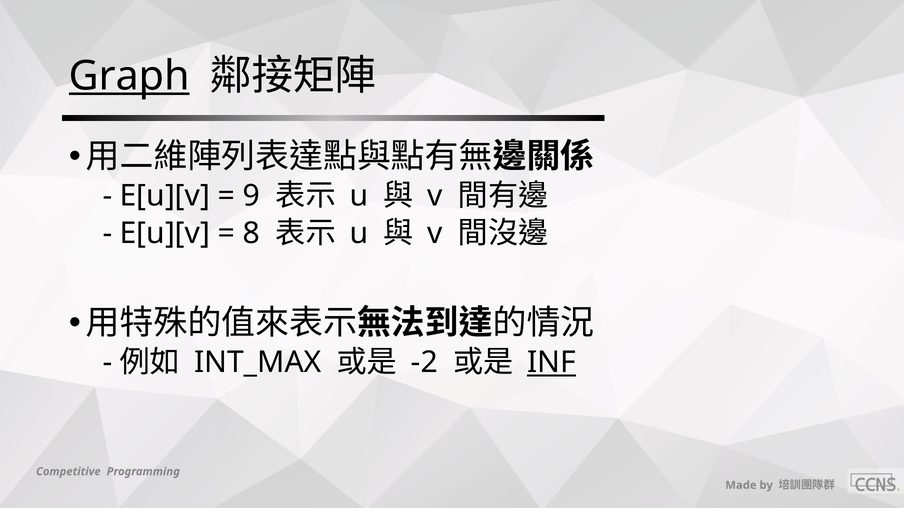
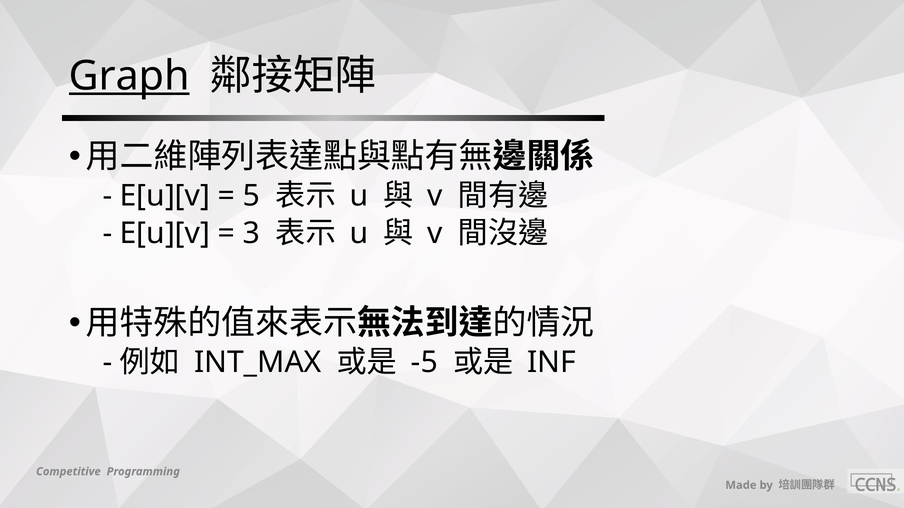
9: 9 -> 5
8: 8 -> 3
-2: -2 -> -5
INF underline: present -> none
